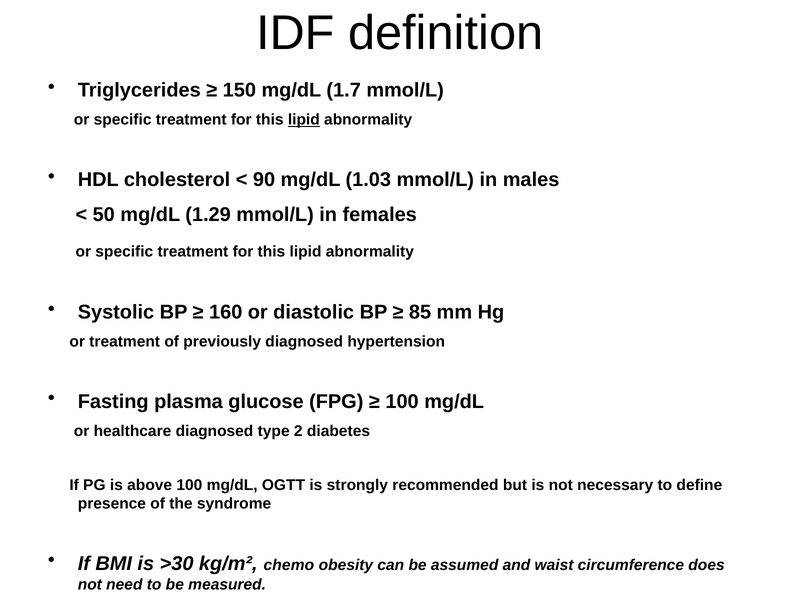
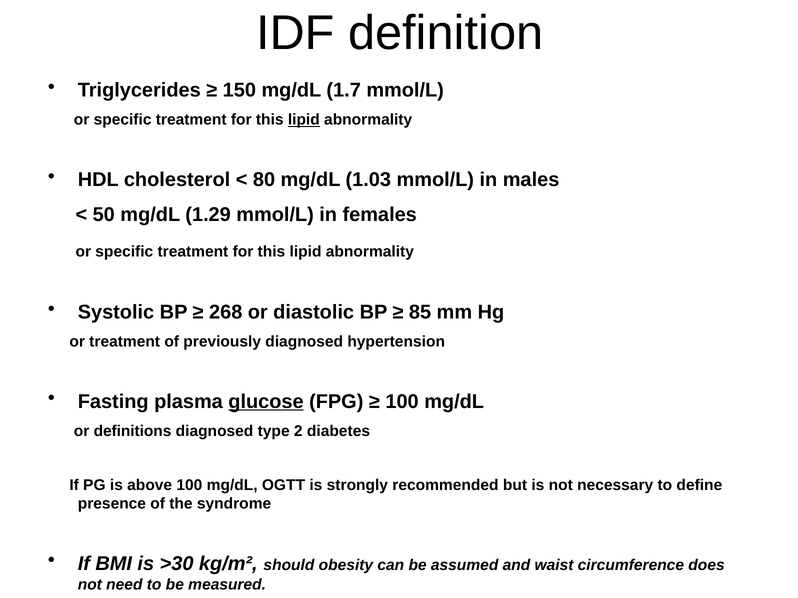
90: 90 -> 80
160: 160 -> 268
glucose underline: none -> present
healthcare: healthcare -> definitions
chemo: chemo -> should
